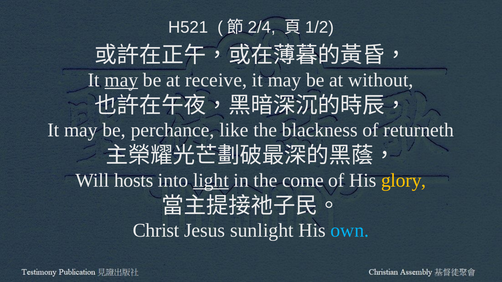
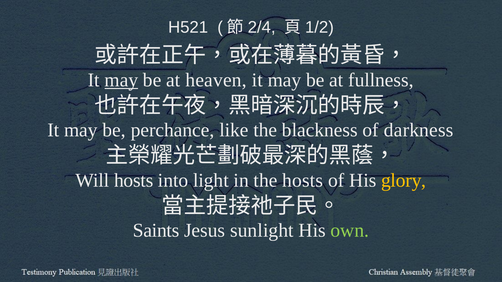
receive: receive -> heaven
without: without -> fullness
returneth: returneth -> darkness
light underline: present -> none
the come: come -> hosts
Christ: Christ -> Saints
own colour: light blue -> light green
